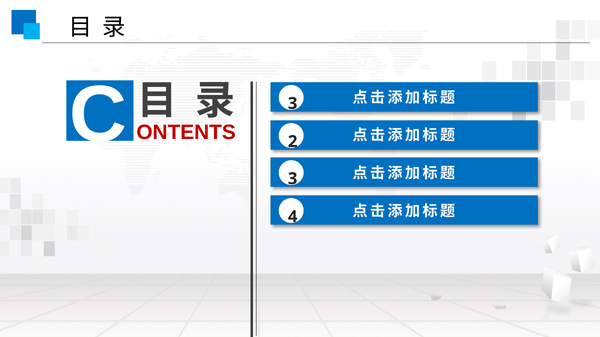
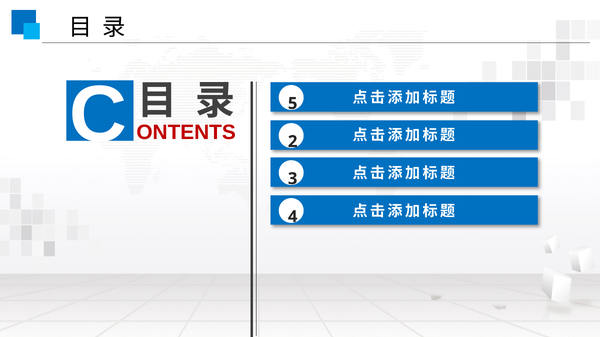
C 3: 3 -> 5
